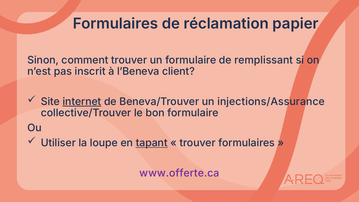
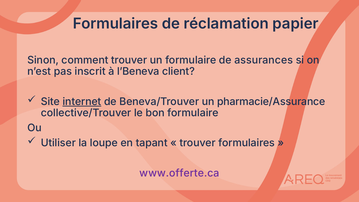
remplissant: remplissant -> assurances
injections/Assurance: injections/Assurance -> pharmacie/Assurance
tapant underline: present -> none
